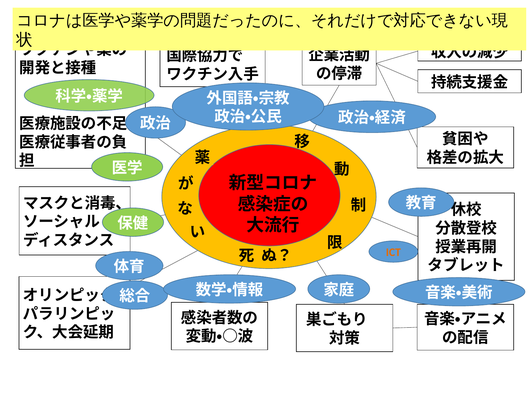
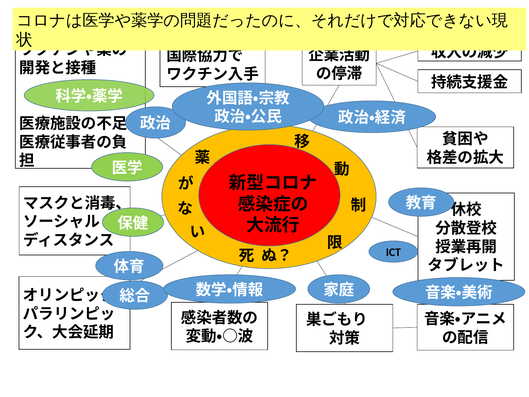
ICT colour: orange -> black
